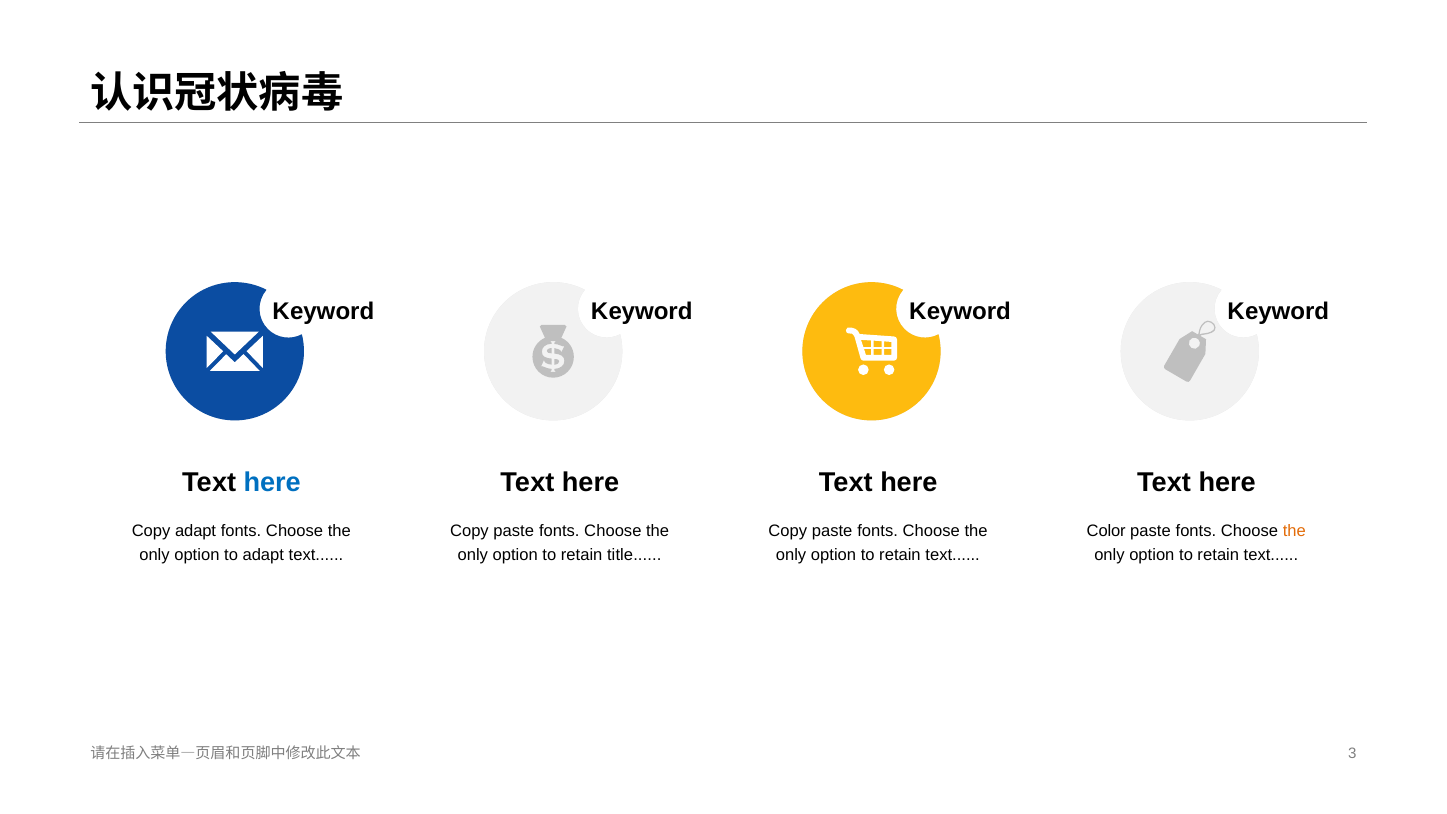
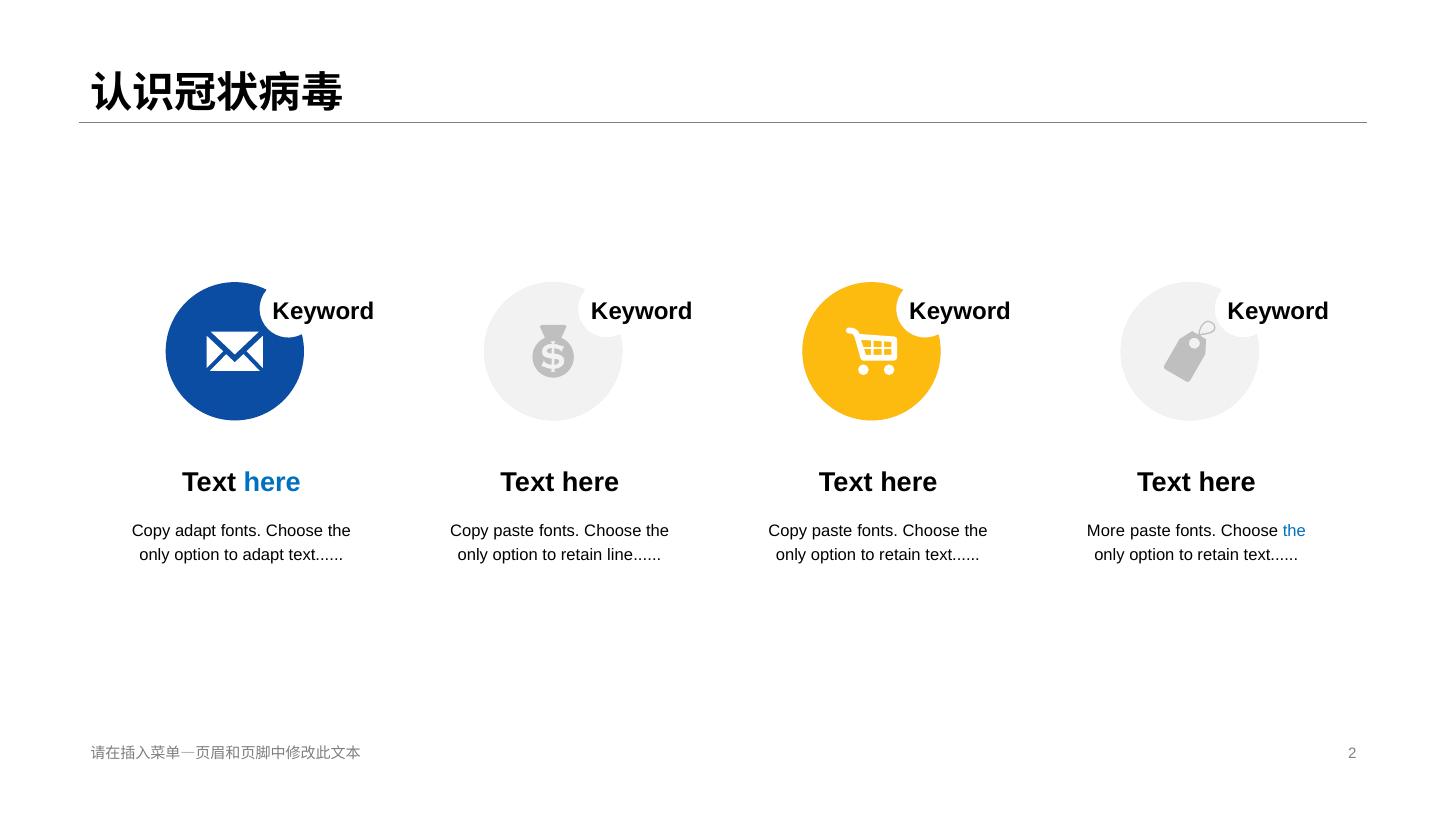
Color: Color -> More
the at (1294, 531) colour: orange -> blue
title: title -> line
3: 3 -> 2
